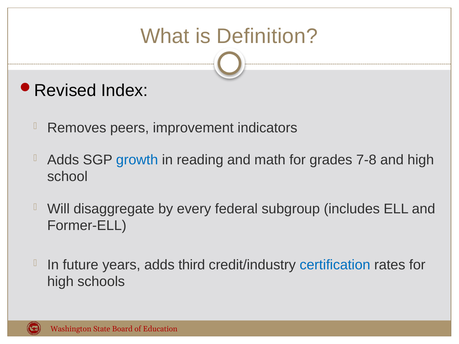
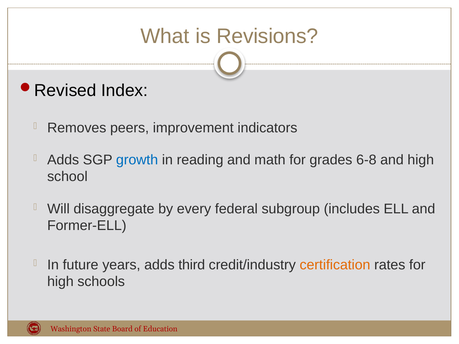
Definition: Definition -> Revisions
7-8: 7-8 -> 6-8
certification colour: blue -> orange
